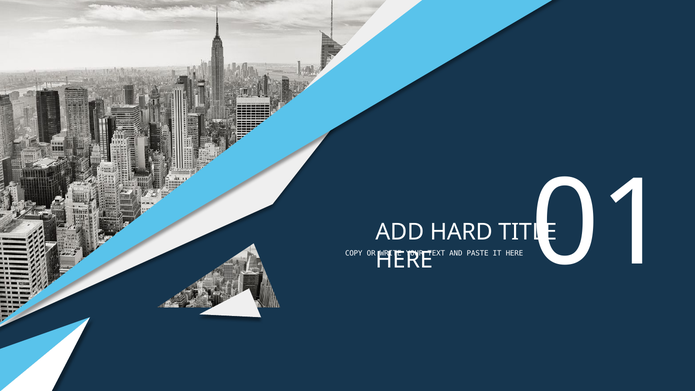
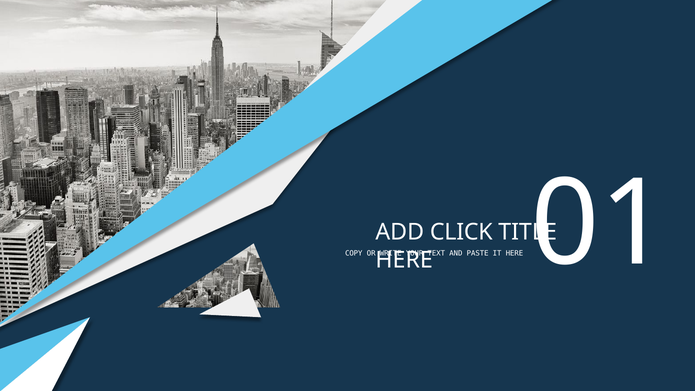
HARD: HARD -> CLICK
